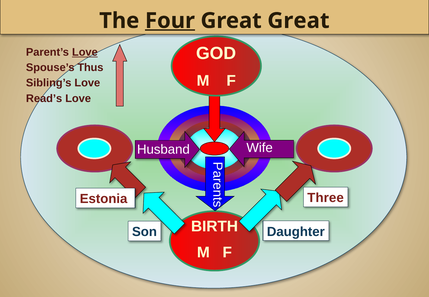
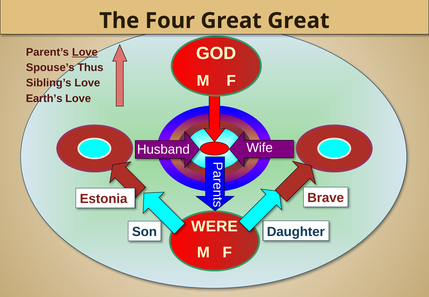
Four underline: present -> none
Read’s: Read’s -> Earth’s
Three: Three -> Brave
BIRTH: BIRTH -> WERE
